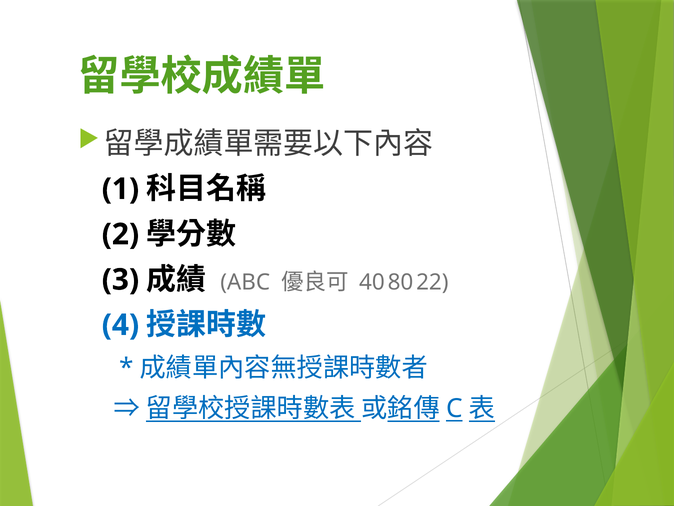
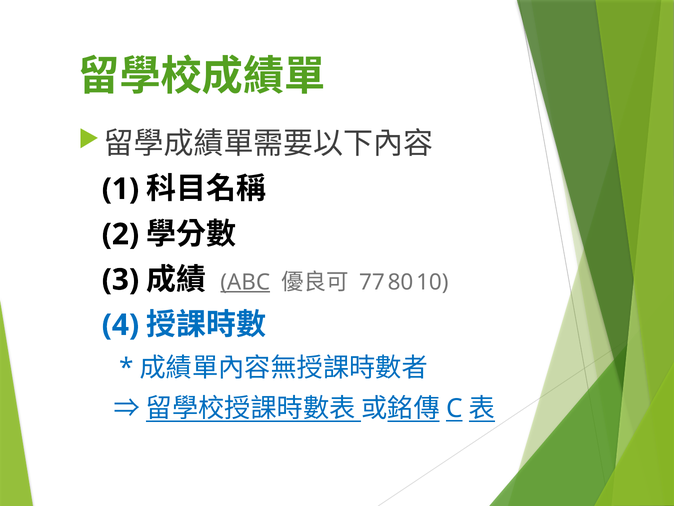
ABC underline: none -> present
40: 40 -> 77
22: 22 -> 10
